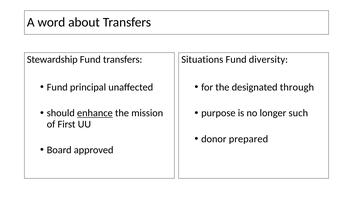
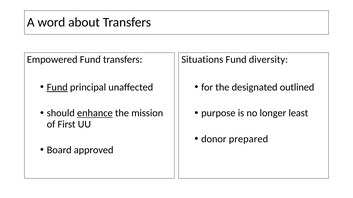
Stewardship: Stewardship -> Empowered
Fund at (57, 87) underline: none -> present
through: through -> outlined
such: such -> least
